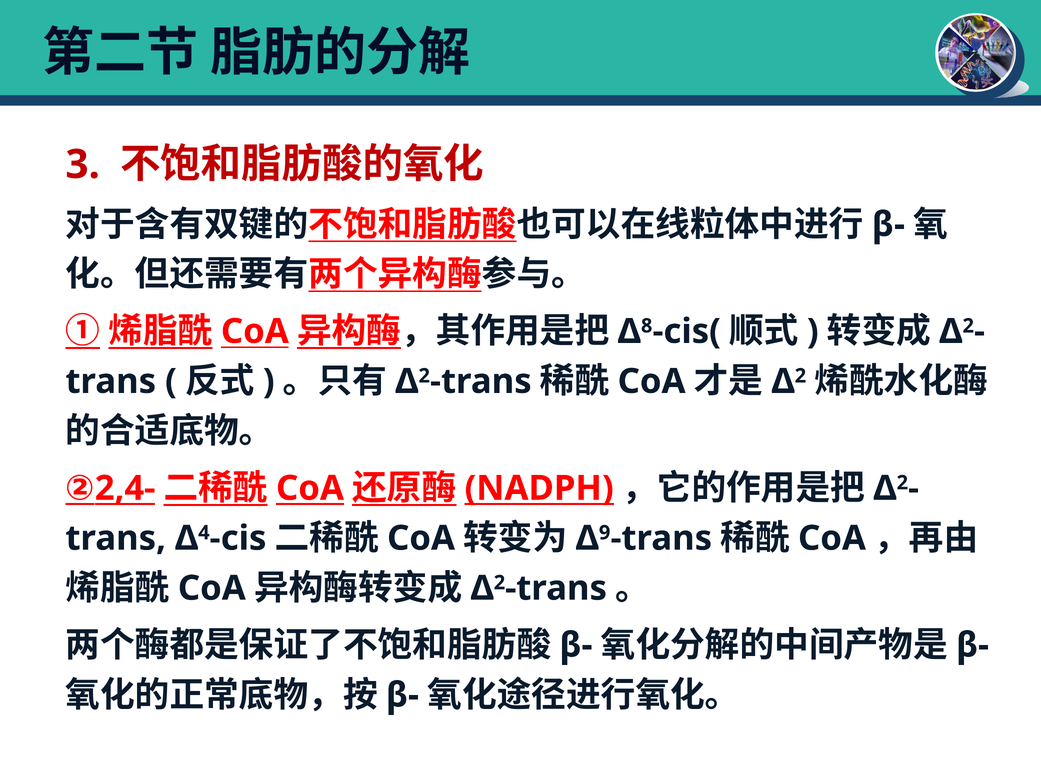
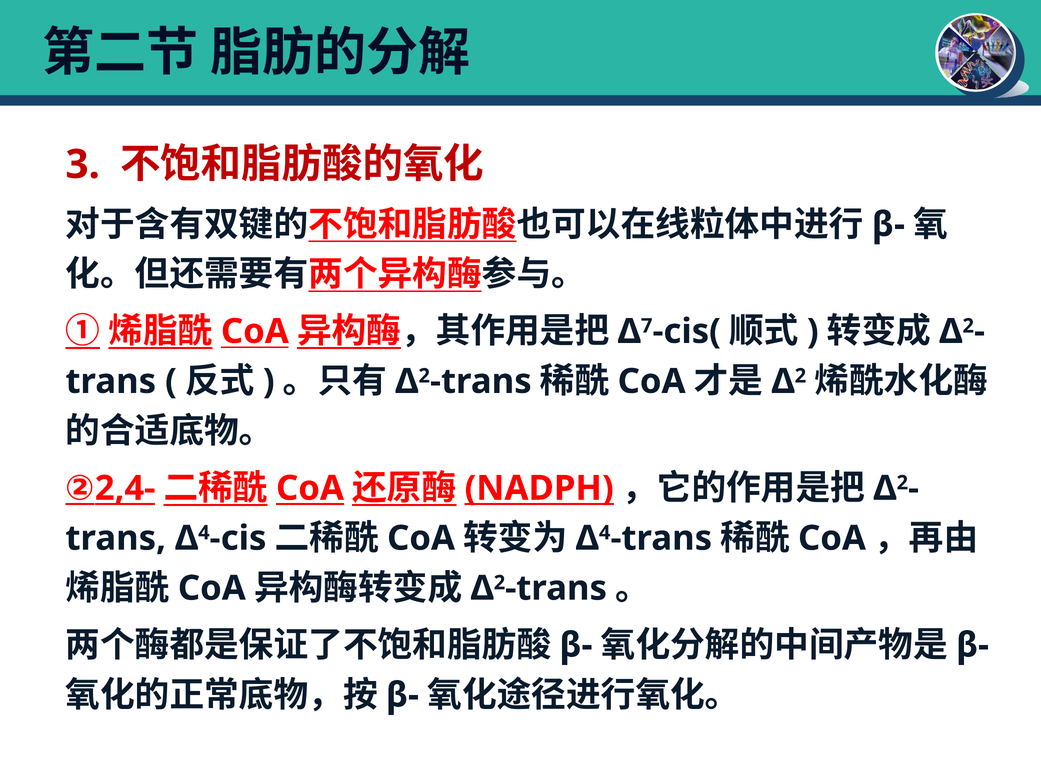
8: 8 -> 7
9 at (605, 533): 9 -> 4
